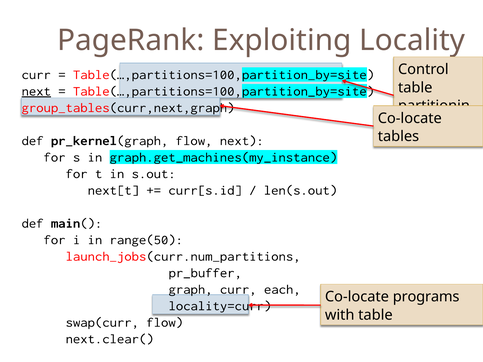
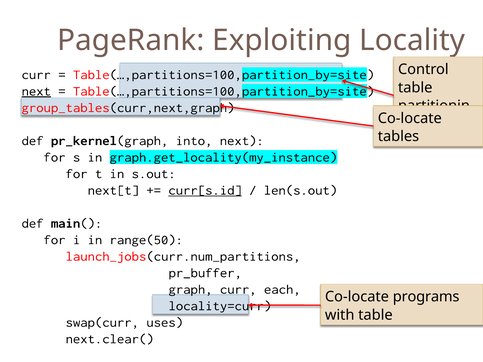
pr_kernel(graph flow: flow -> into
graph.get_machines(my_instance: graph.get_machines(my_instance -> graph.get_locality(my_instance
curr[s.id underline: none -> present
swap(curr flow: flow -> uses
